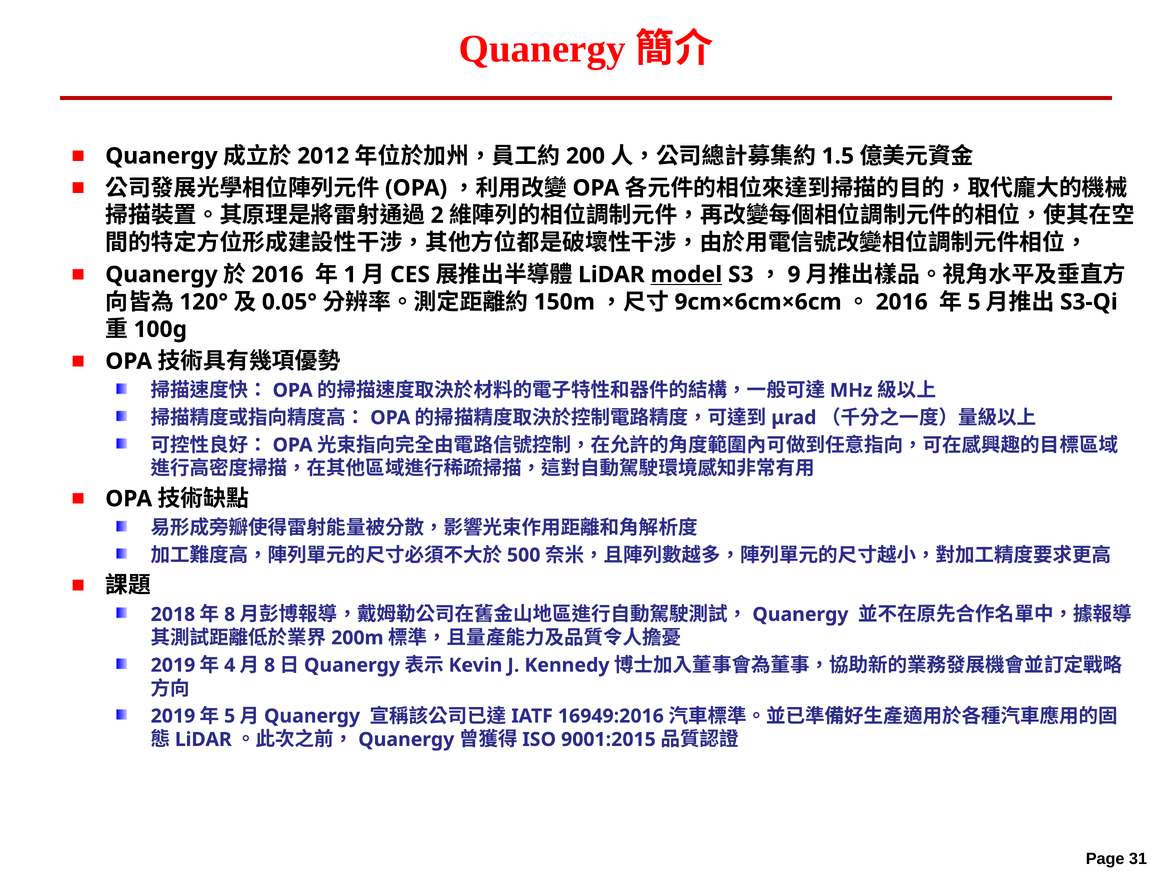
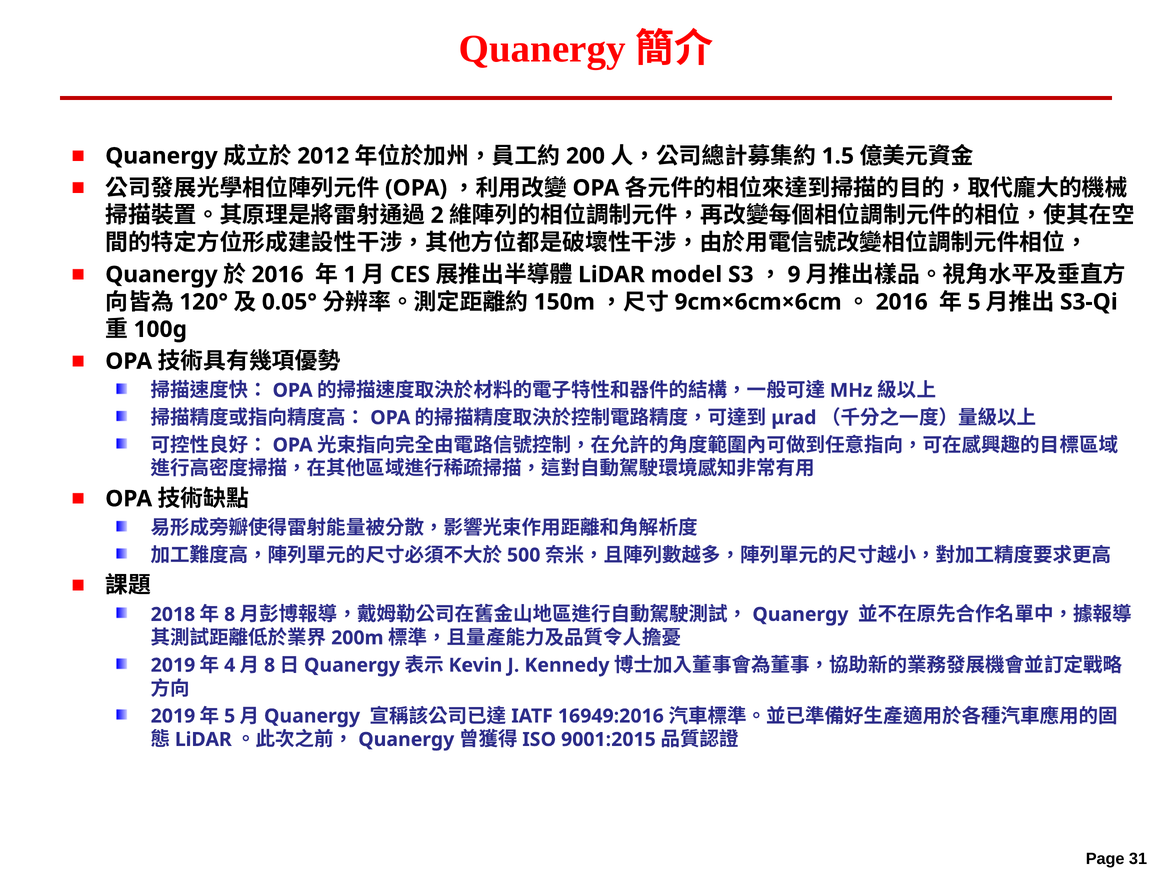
model underline: present -> none
